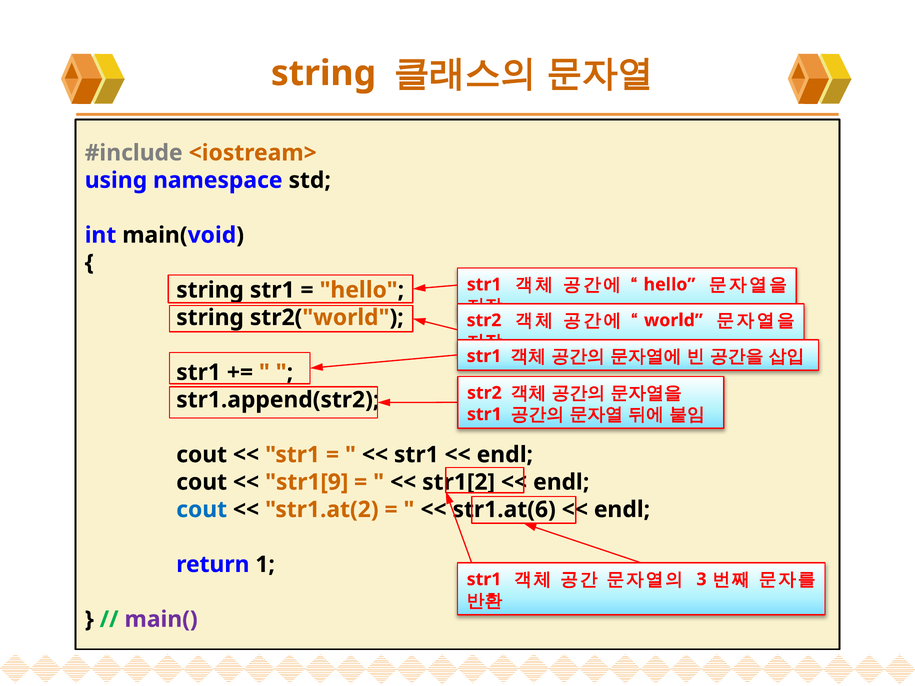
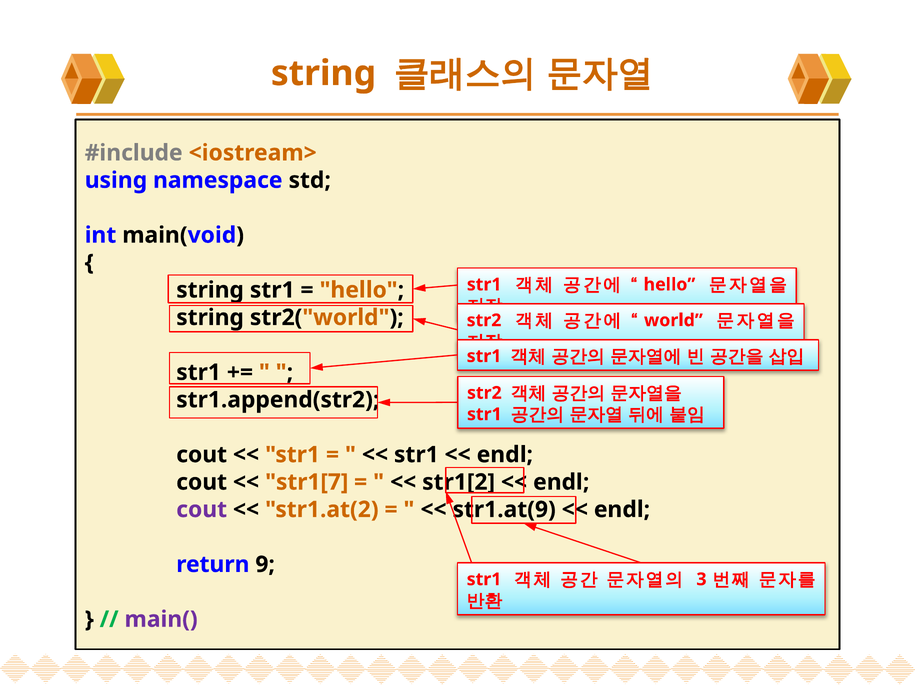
str1[9: str1[9 -> str1[7
cout at (202, 510) colour: blue -> purple
str1.at(6: str1.at(6 -> str1.at(9
1: 1 -> 9
